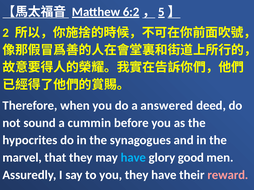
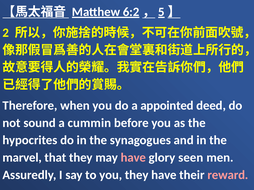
answered: answered -> appointed
have at (133, 158) colour: light blue -> pink
good: good -> seen
